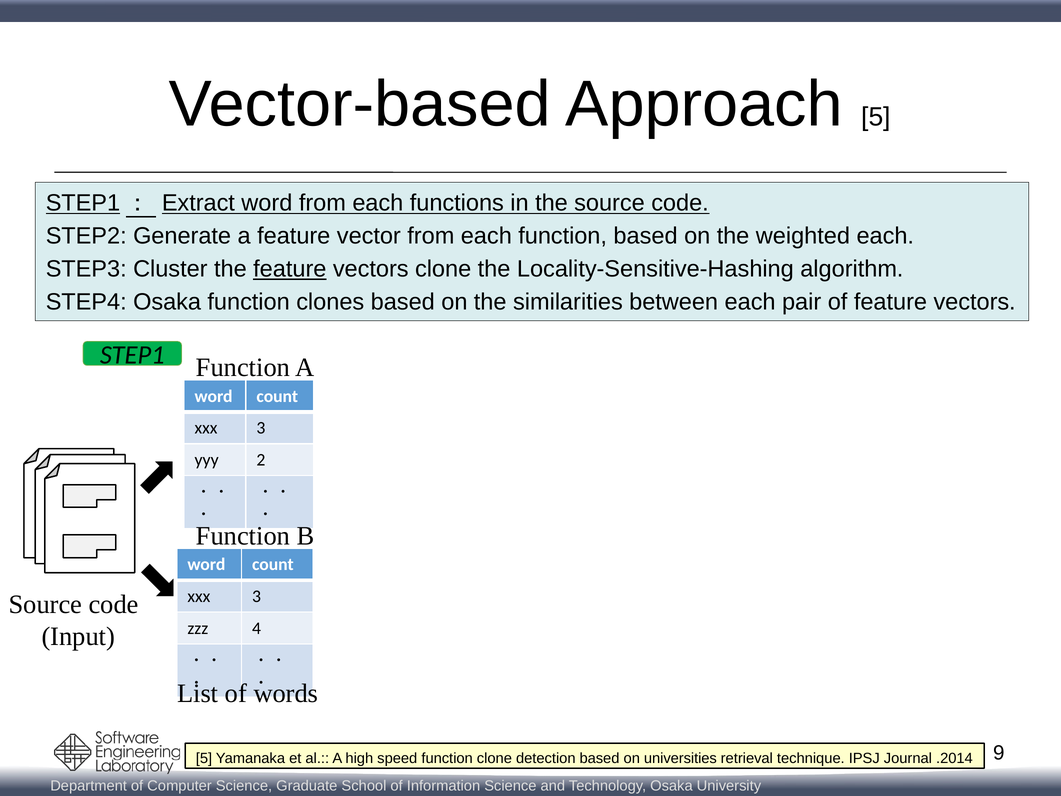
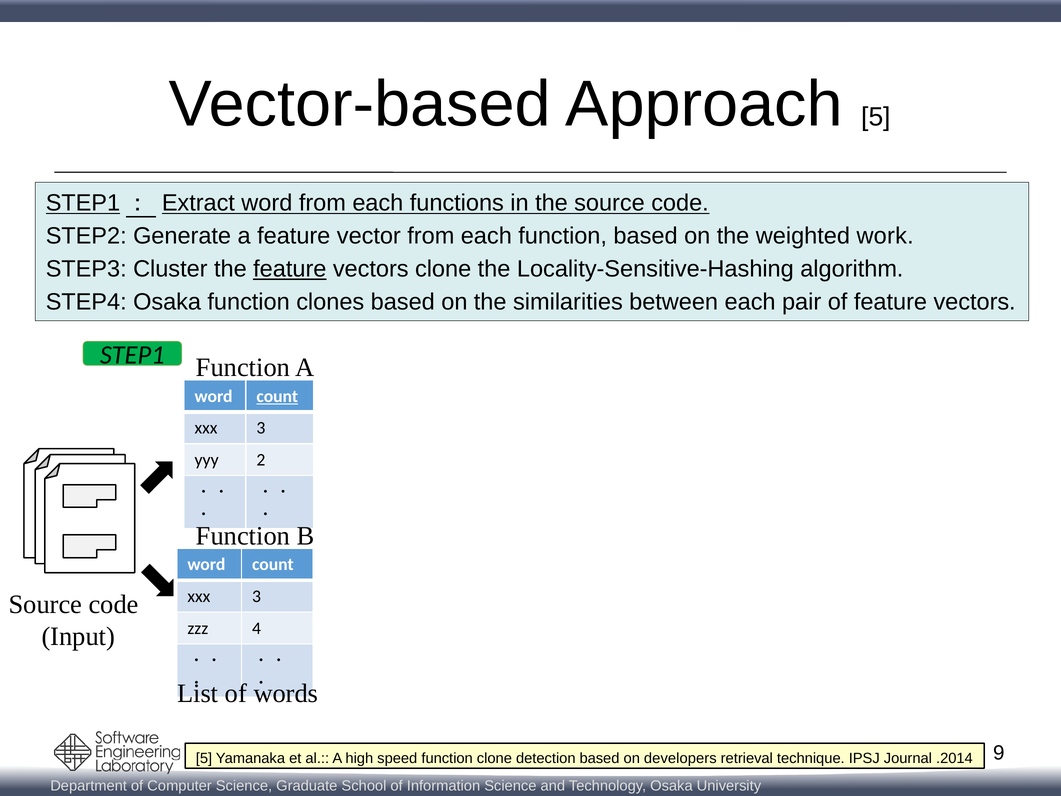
weighted each: each -> work
count at (277, 396) underline: none -> present
universities: universities -> developers
